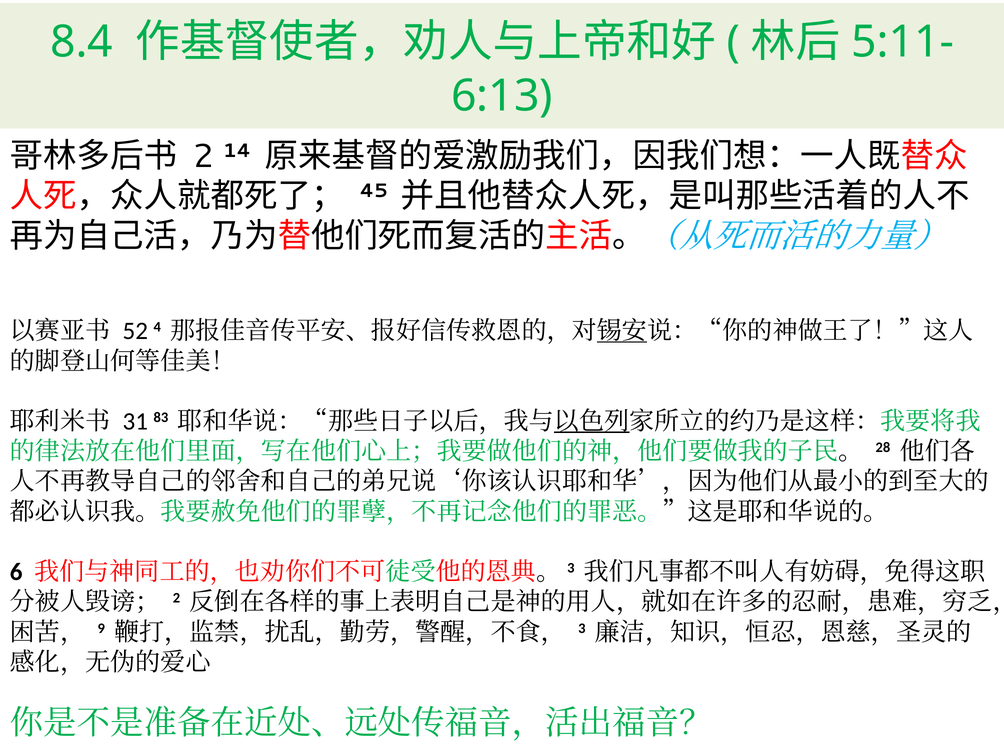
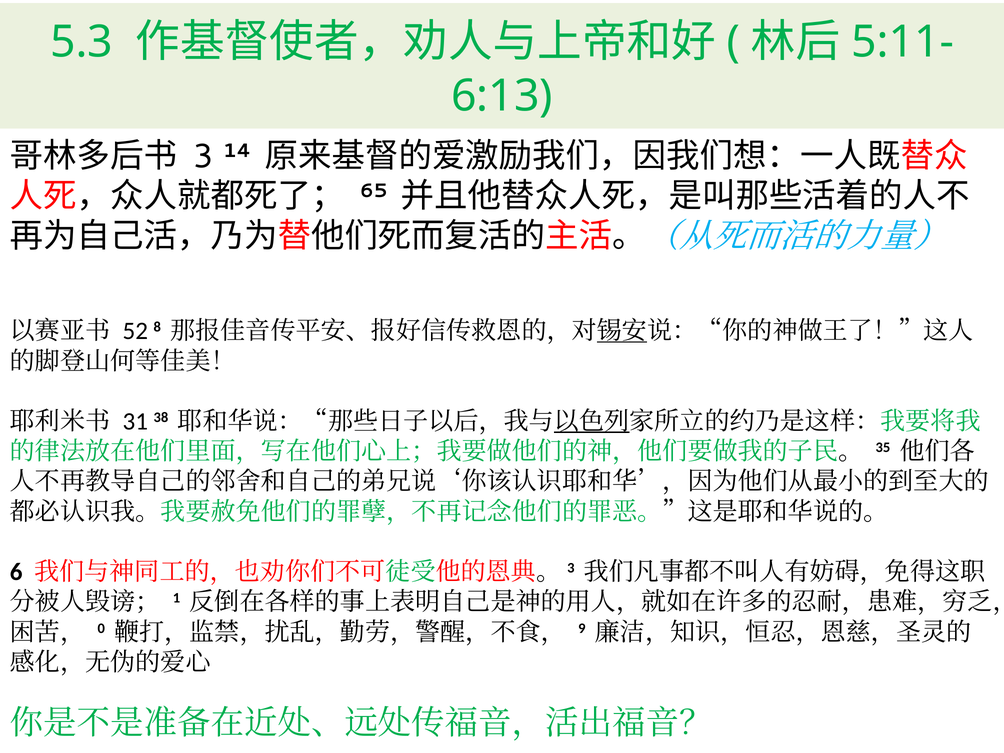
8.4: 8.4 -> 5.3
2 at (203, 156): 2 -> 3
45: 45 -> 65
4: 4 -> 8
83: 83 -> 38
28: 28 -> 35
2 at (176, 598): 2 -> 1
9: 9 -> 0
3: 3 -> 9
